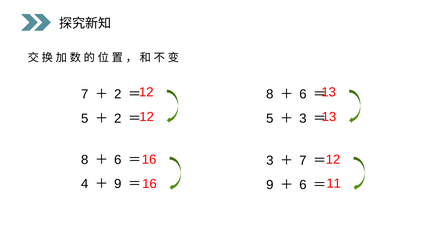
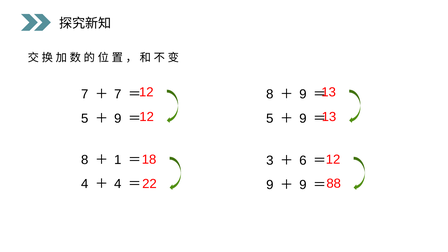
2 at (118, 94): 2 -> 7
6 at (303, 94): 6 -> 9
2 at (118, 119): 2 -> 9
3 at (303, 119): 3 -> 9
6 at (118, 160): 6 -> 1
16 at (149, 159): 16 -> 18
7 at (303, 160): 7 -> 6
9 at (118, 184): 9 -> 4
16 at (149, 184): 16 -> 22
6 at (303, 185): 6 -> 9
11: 11 -> 88
